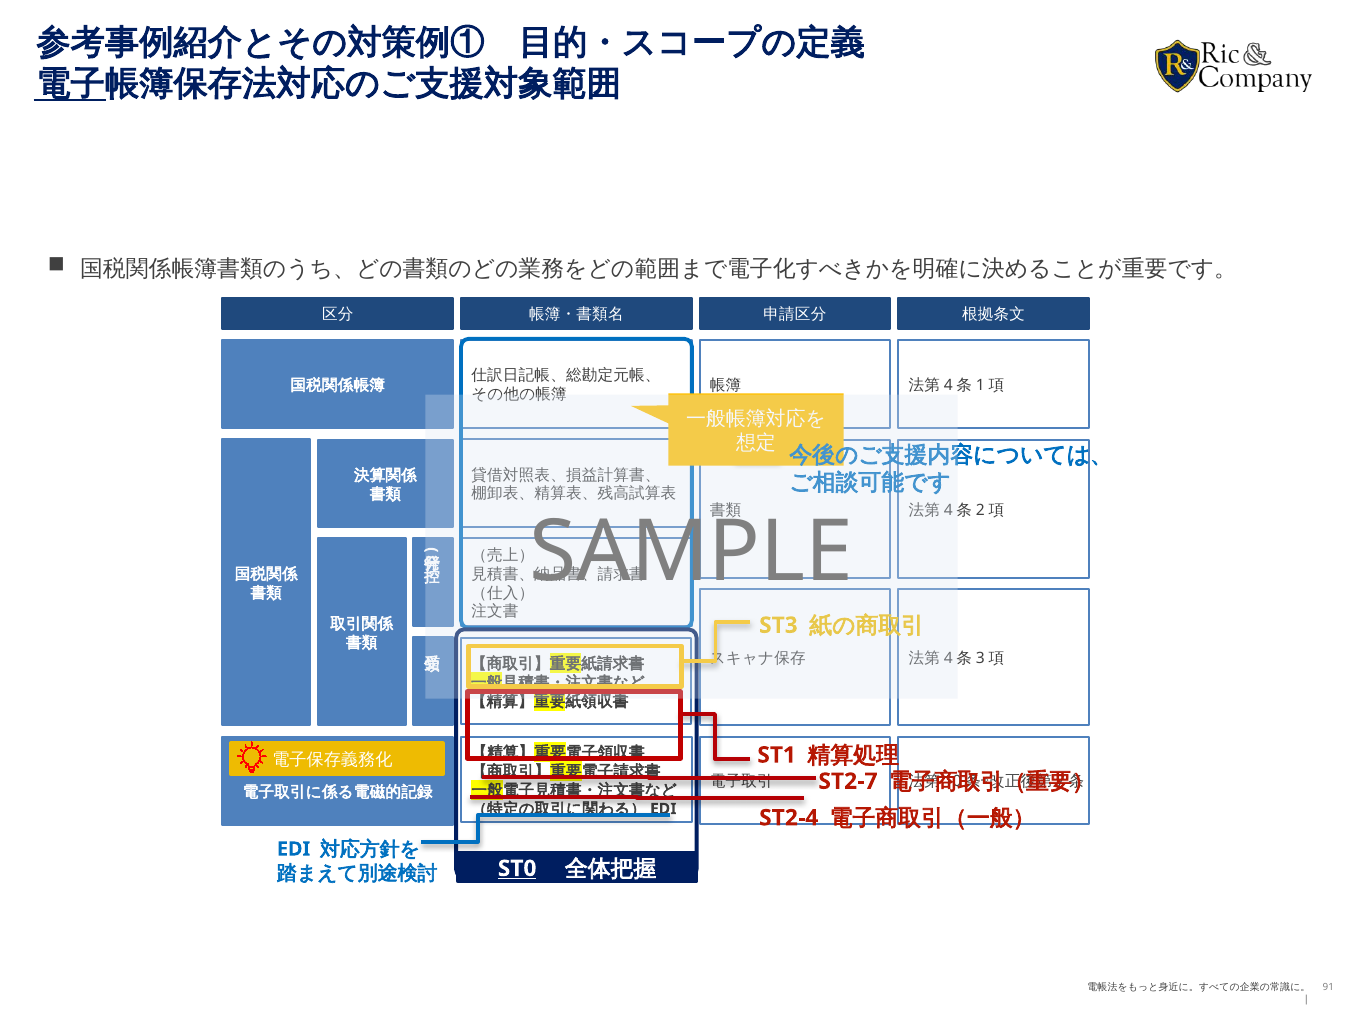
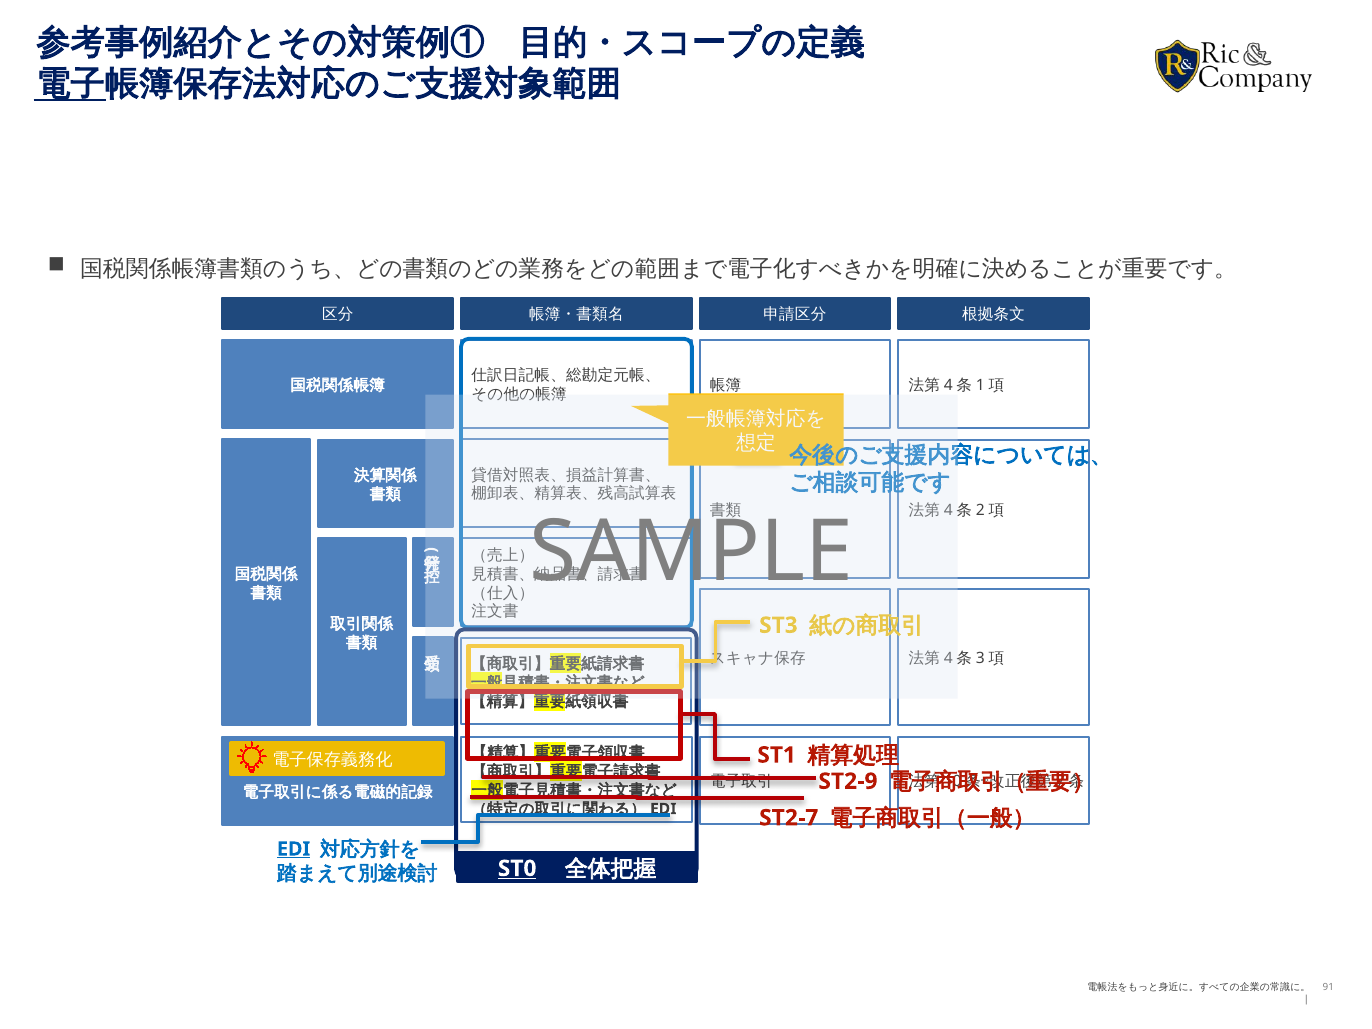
ST2-7: ST2-7 -> ST2-9
ST2-4: ST2-4 -> ST2-7
EDI at (294, 849) underline: none -> present
